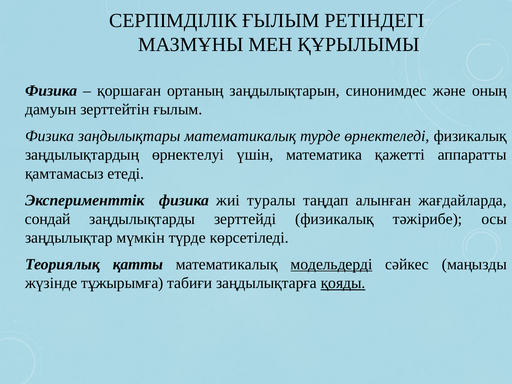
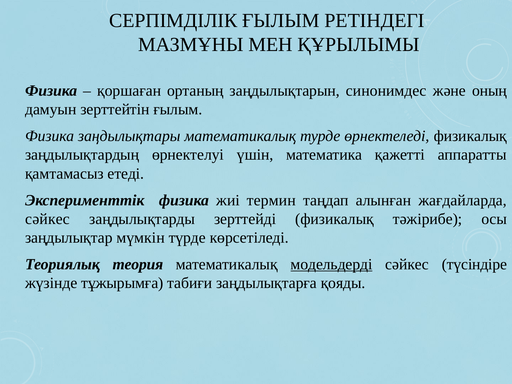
туралы: туралы -> термин
сондай at (48, 219): сондай -> сәйкес
қатты: қатты -> теория
маңызды: маңызды -> түсіндіре
қояды underline: present -> none
